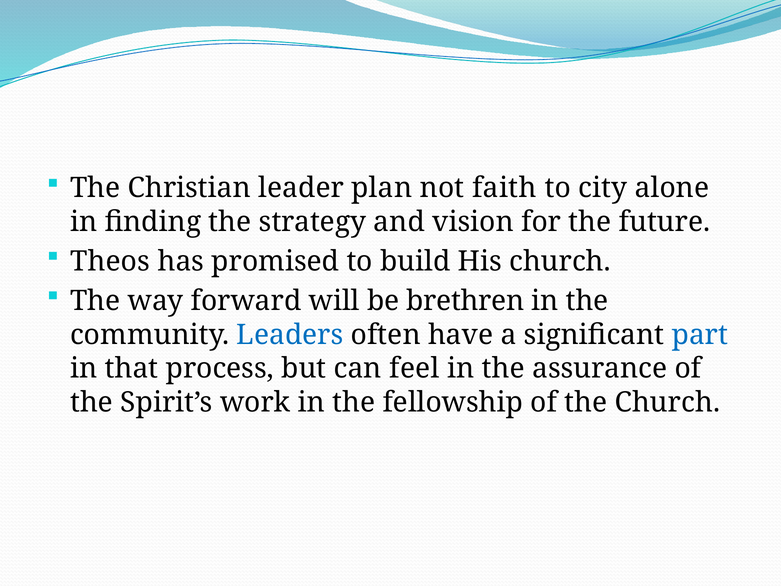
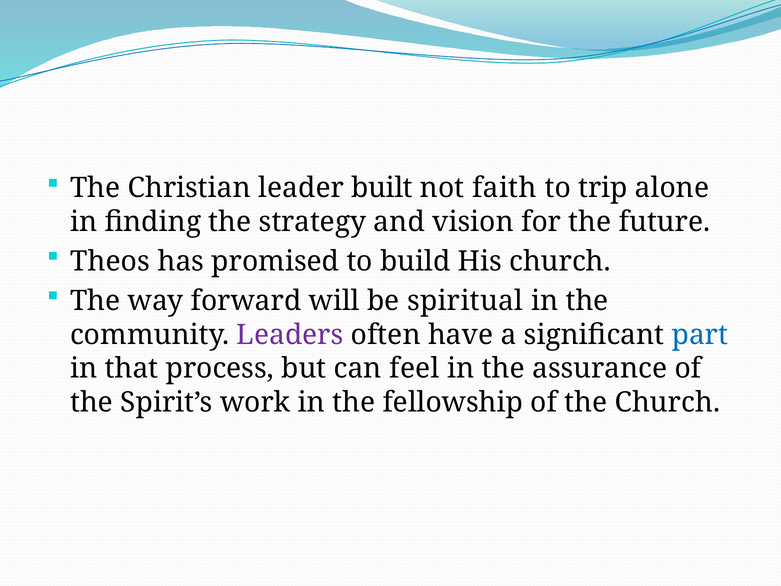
plan: plan -> built
city: city -> trip
brethren: brethren -> spiritual
Leaders colour: blue -> purple
